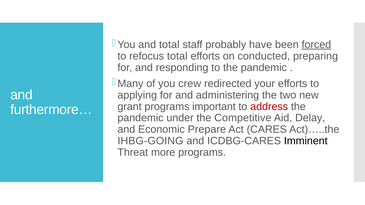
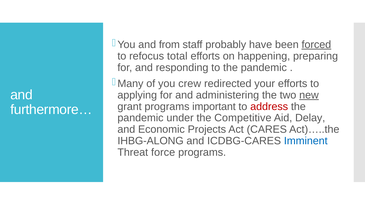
and total: total -> from
conducted: conducted -> happening
new underline: none -> present
Prepare: Prepare -> Projects
IHBG-GOING: IHBG-GOING -> IHBG-ALONG
Imminent colour: black -> blue
more: more -> force
